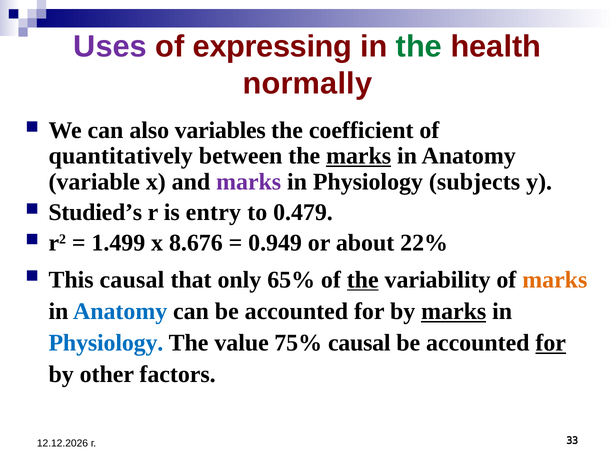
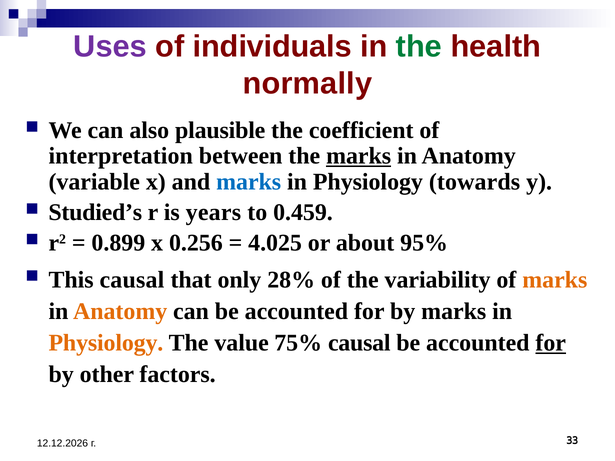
expressing: expressing -> individuals
variables: variables -> plausible
quantitatively: quantitatively -> interpretation
marks at (249, 182) colour: purple -> blue
subjects: subjects -> towards
entry: entry -> years
0.479: 0.479 -> 0.459
1.499: 1.499 -> 0.899
8.676: 8.676 -> 0.256
0.949: 0.949 -> 4.025
22%: 22% -> 95%
65%: 65% -> 28%
the at (363, 280) underline: present -> none
Anatomy at (120, 311) colour: blue -> orange
marks at (454, 311) underline: present -> none
Physiology at (106, 343) colour: blue -> orange
